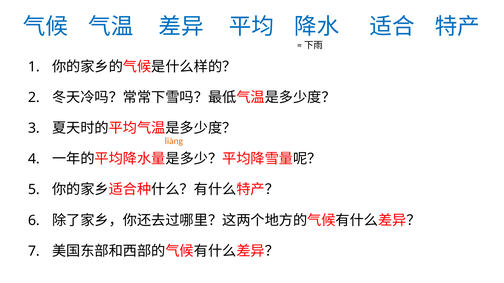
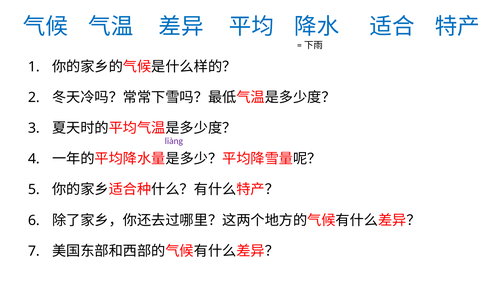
liàng colour: orange -> purple
